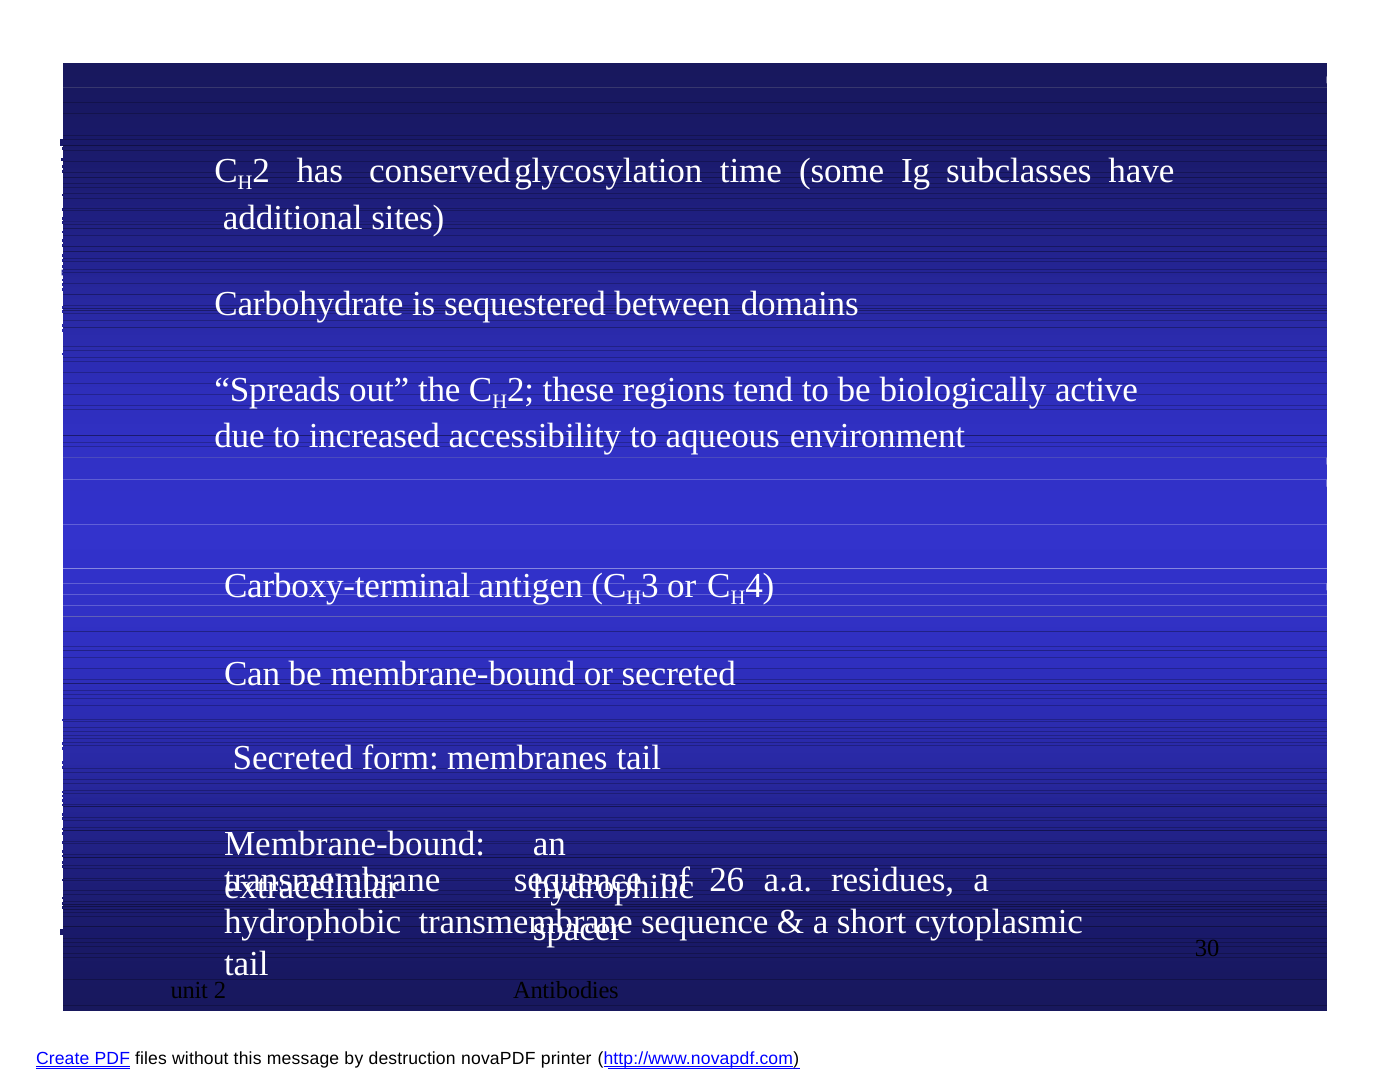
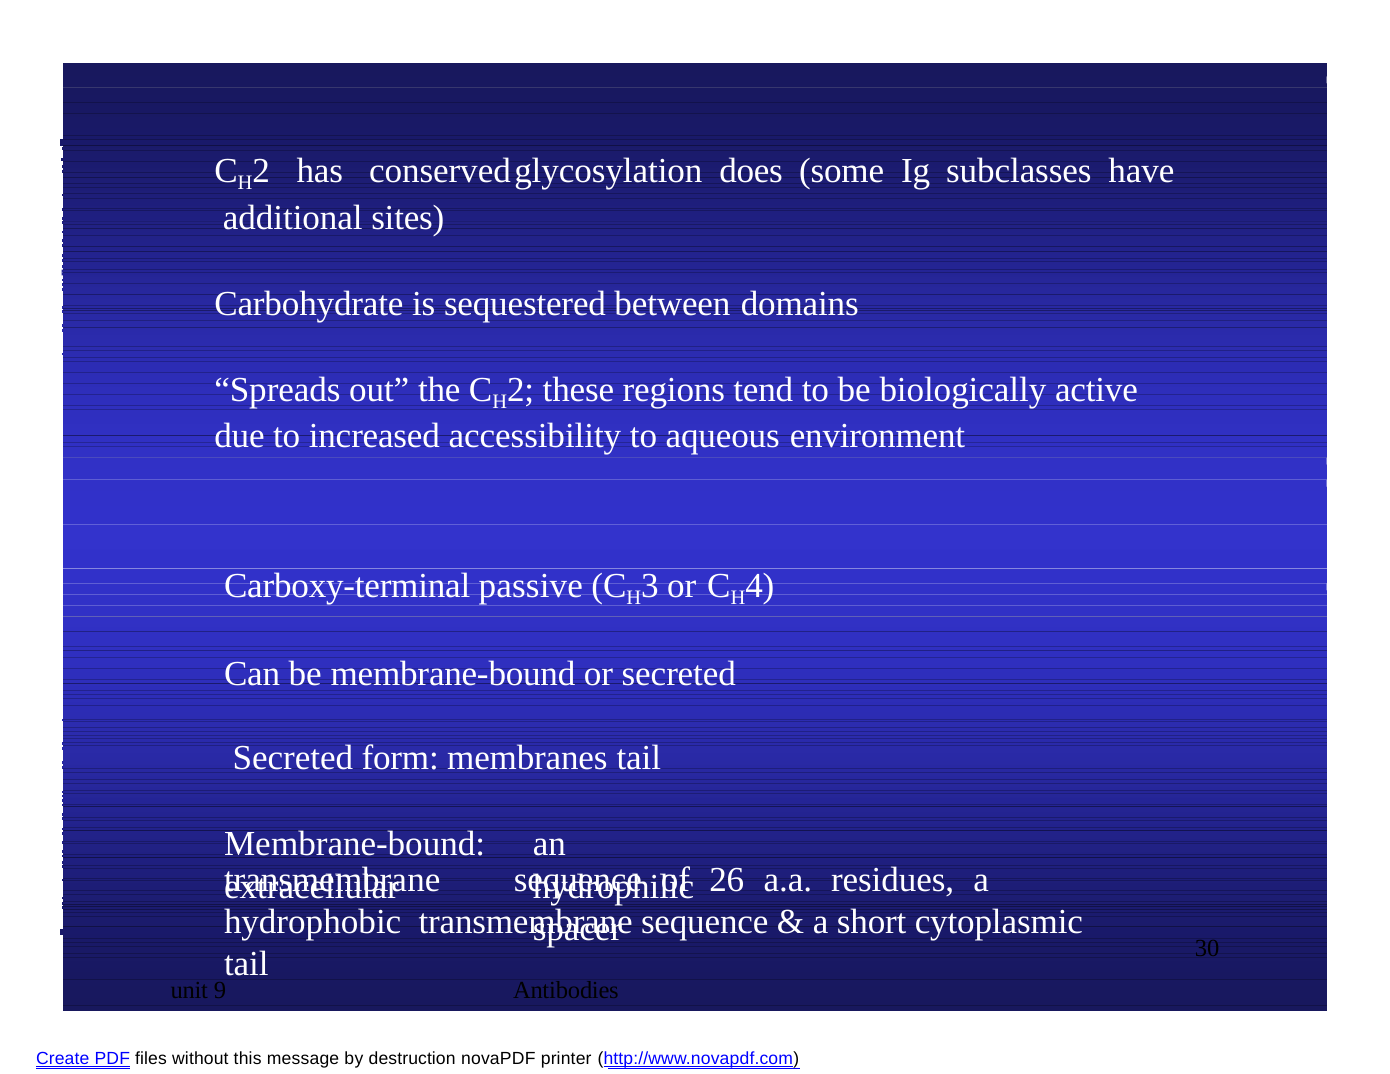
time: time -> does
antigen: antigen -> passive
unit 2: 2 -> 9
